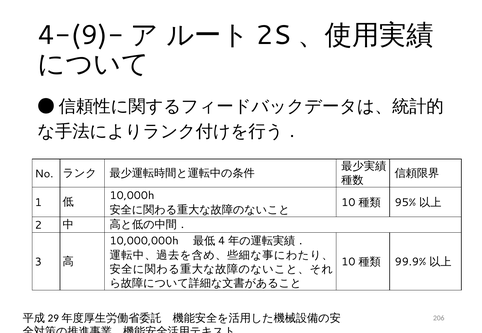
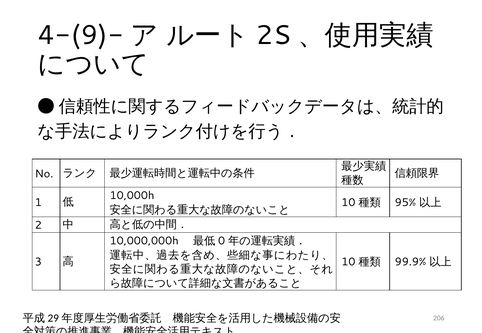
4: 4 -> 0
